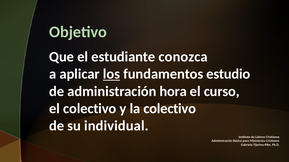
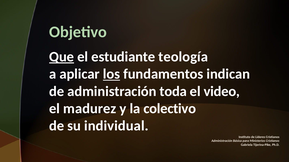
Que underline: none -> present
conozca: conozca -> teología
estudio: estudio -> indican
hora: hora -> toda
curso: curso -> video
el colectivo: colectivo -> madurez
